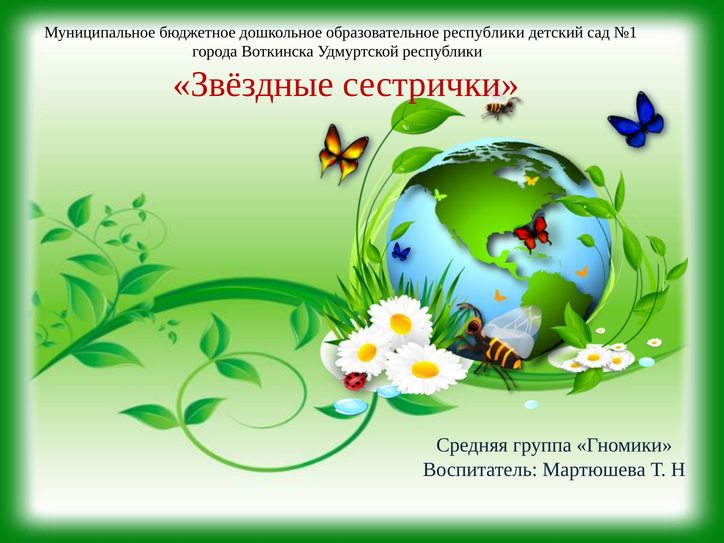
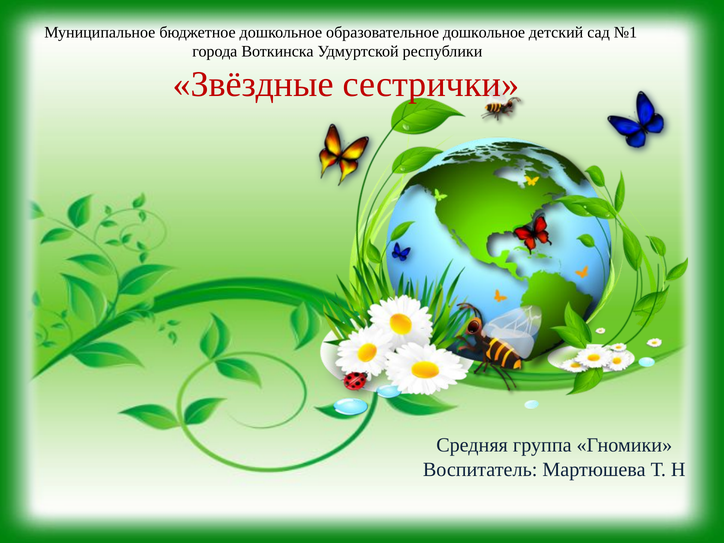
образовательное республики: республики -> дошкольное
